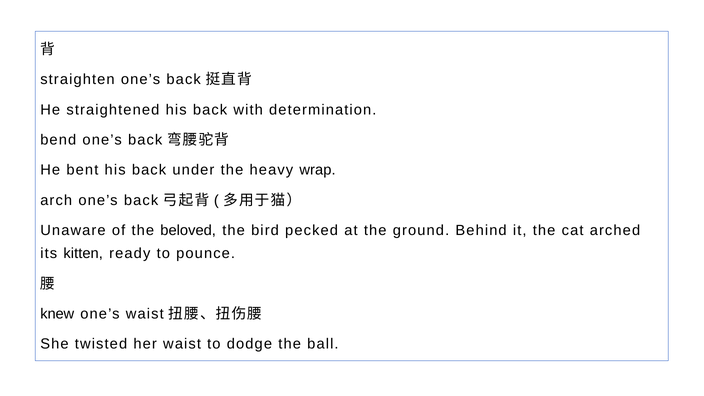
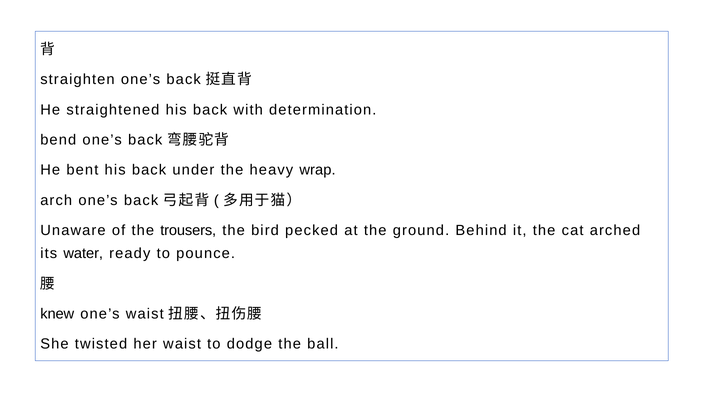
beloved: beloved -> trousers
kitten: kitten -> water
